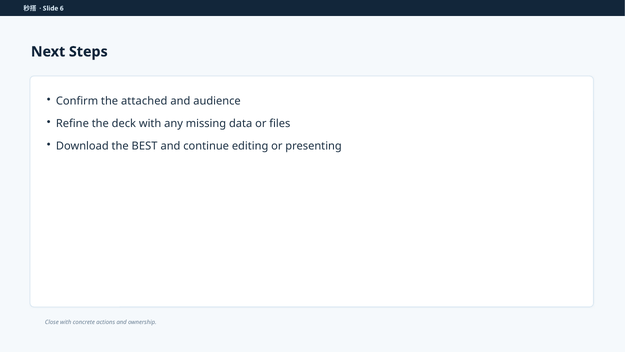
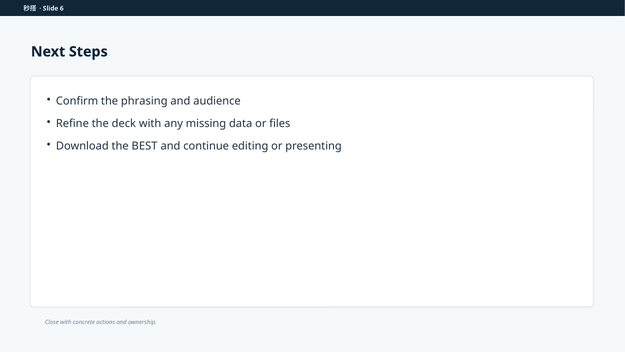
attached: attached -> phrasing
